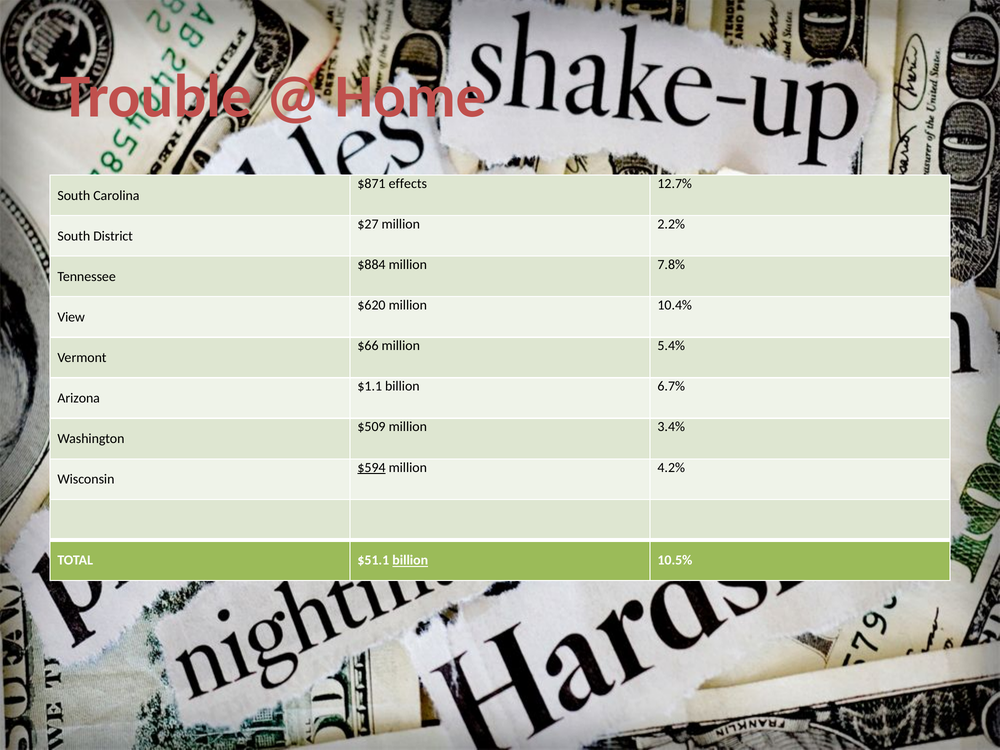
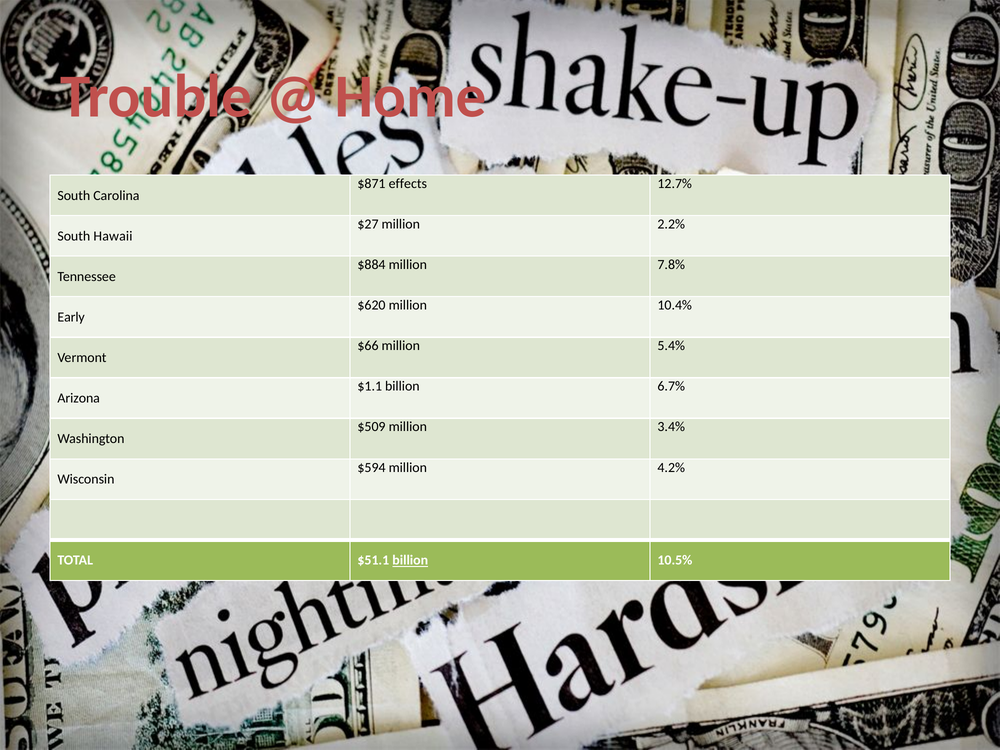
District: District -> Hawaii
View: View -> Early
$594 underline: present -> none
